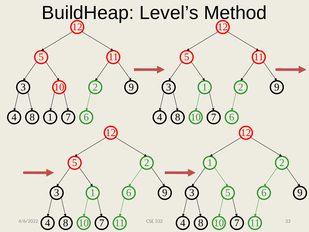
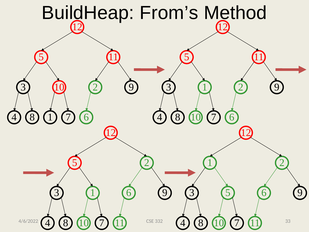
Level’s: Level’s -> From’s
